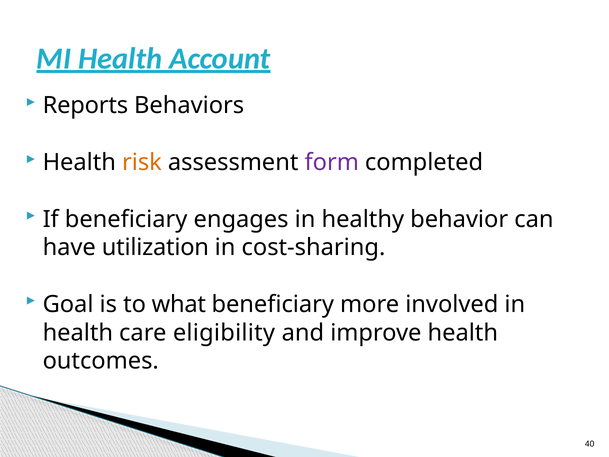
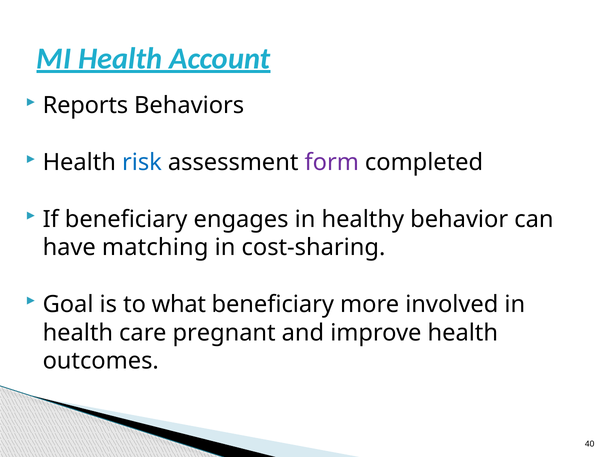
risk colour: orange -> blue
utilization: utilization -> matching
eligibility: eligibility -> pregnant
